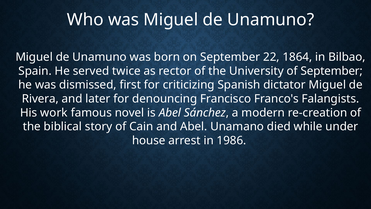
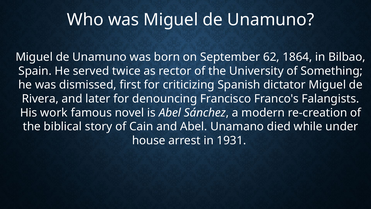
22: 22 -> 62
of September: September -> Something
1986: 1986 -> 1931
